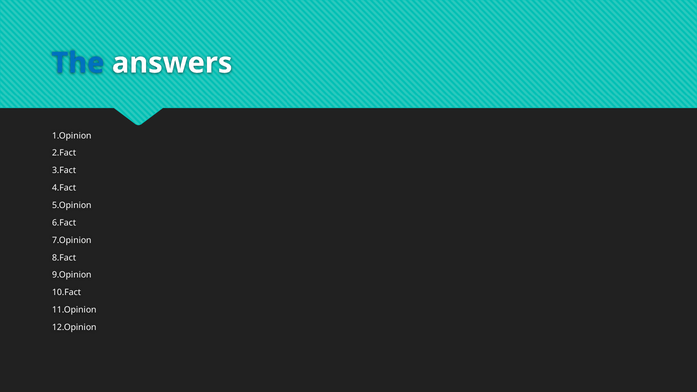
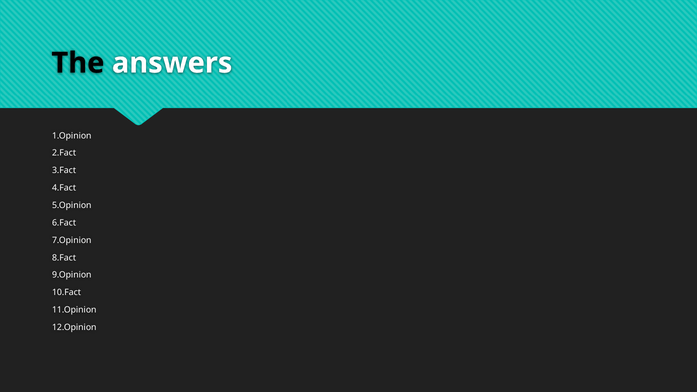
The colour: blue -> black
